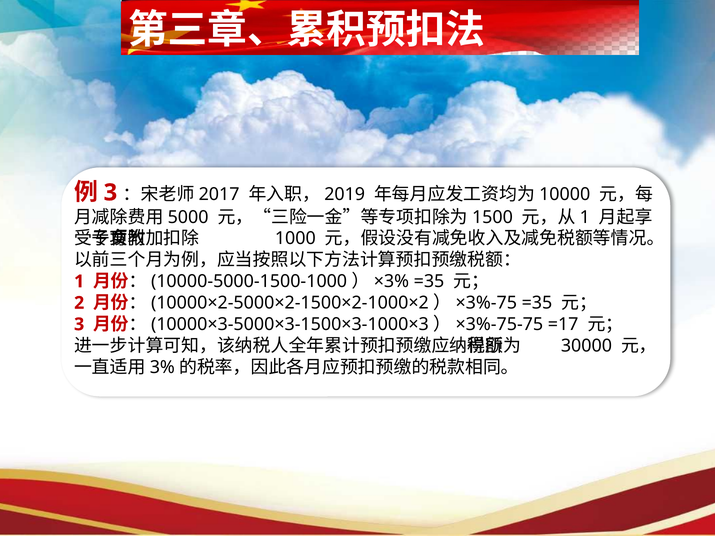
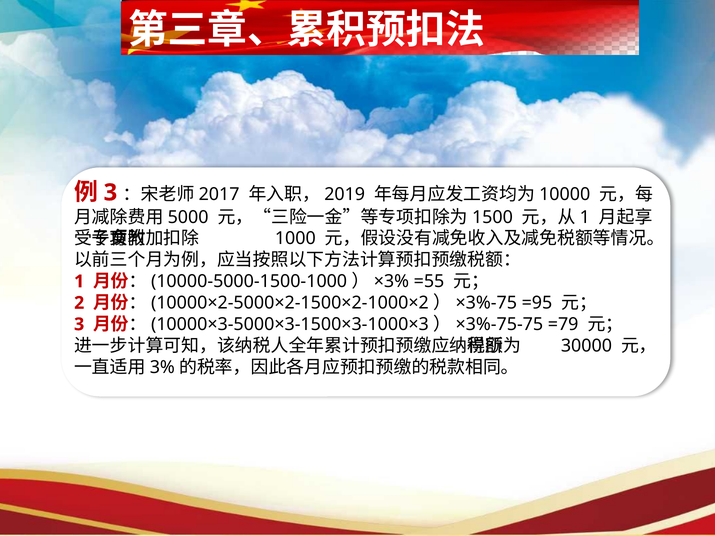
=35 at (429, 282): =35 -> =55
=35 at (537, 303): =35 -> =95
=17: =17 -> =79
